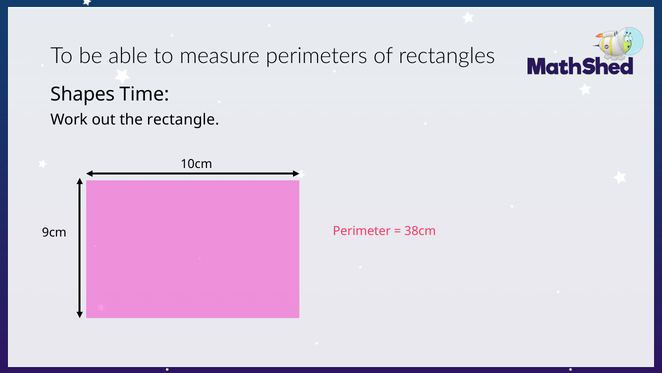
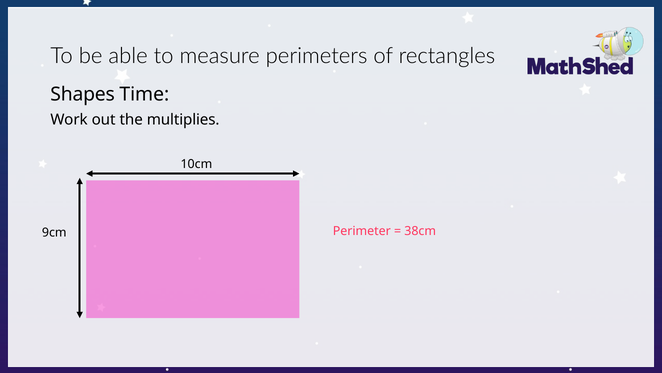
rectangle: rectangle -> multiplies
